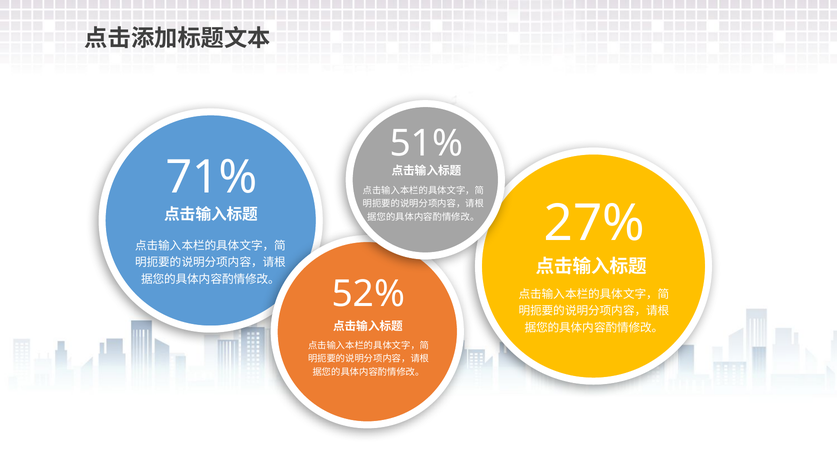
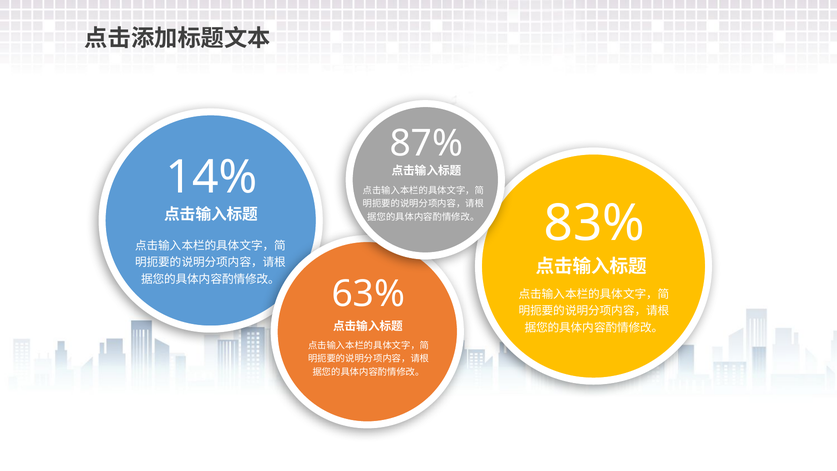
51%: 51% -> 87%
71%: 71% -> 14%
27%: 27% -> 83%
52%: 52% -> 63%
